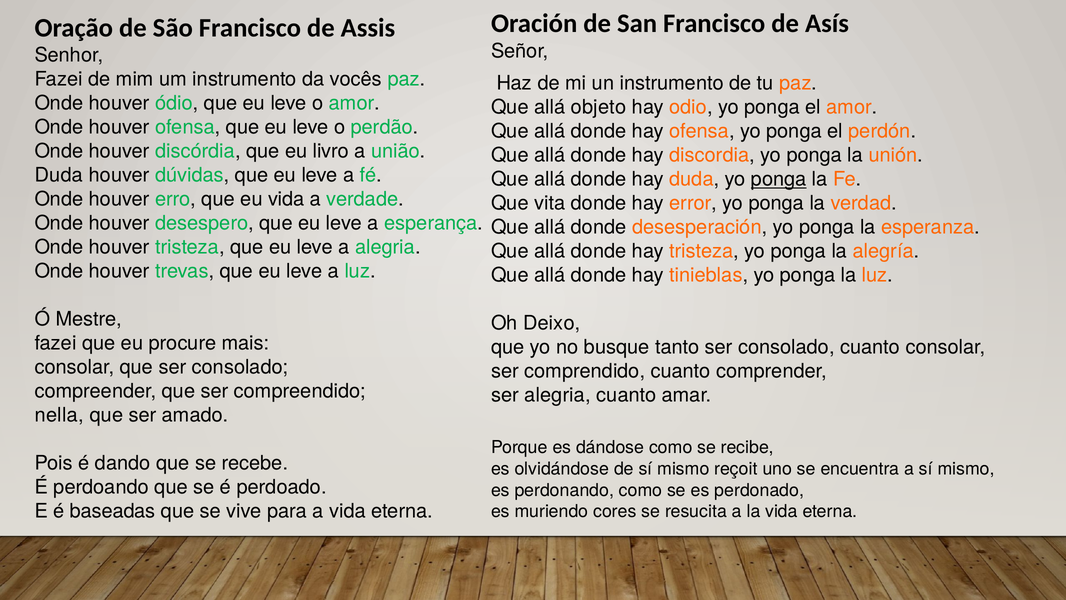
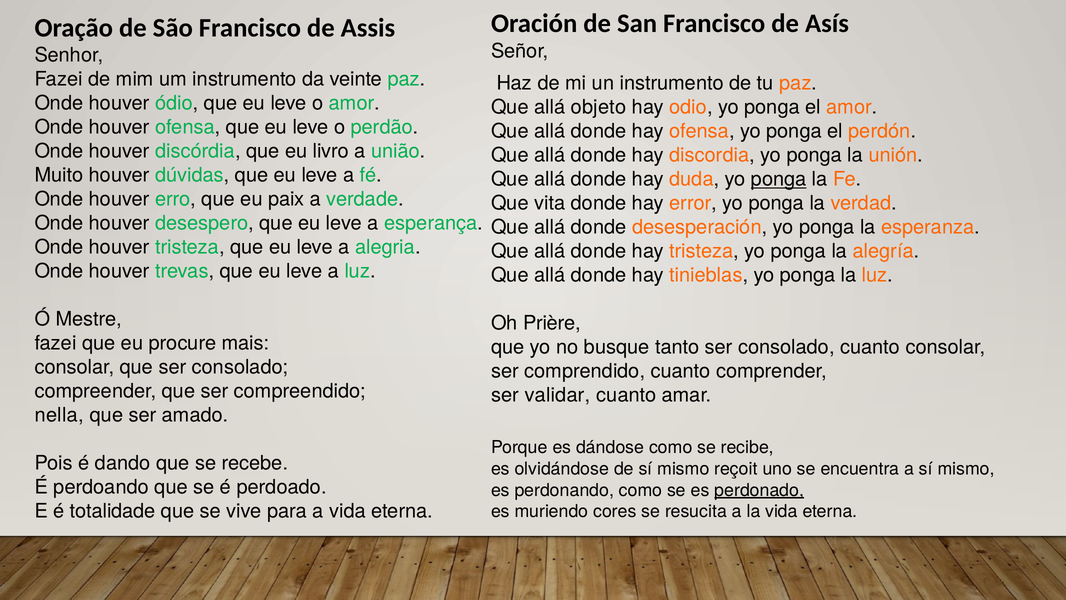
vocês: vocês -> veinte
Duda at (59, 175): Duda -> Muito
eu vida: vida -> paix
Deixo: Deixo -> Prière
ser alegria: alegria -> validar
perdonado underline: none -> present
baseadas: baseadas -> totalidade
